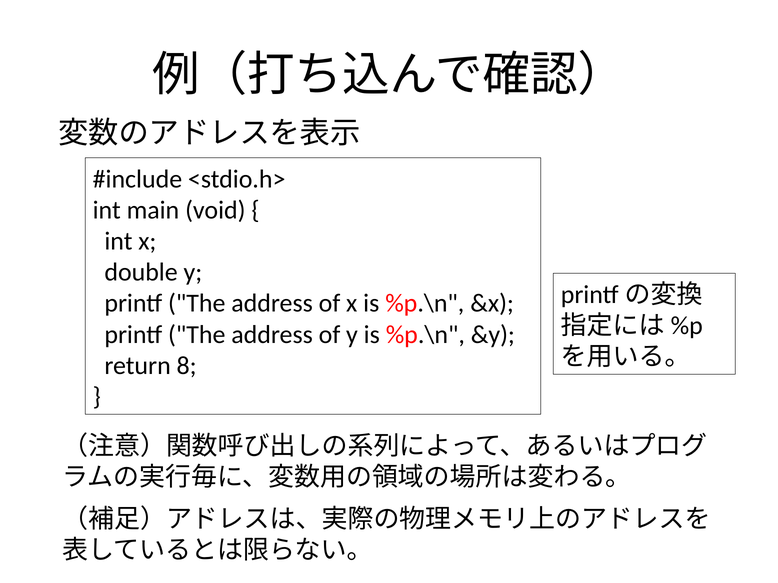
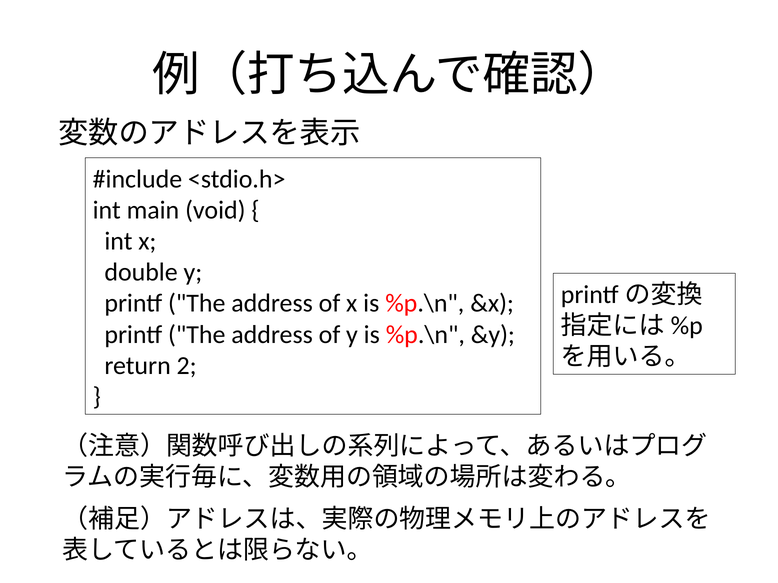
8: 8 -> 2
